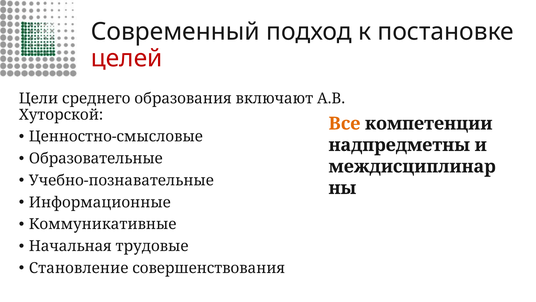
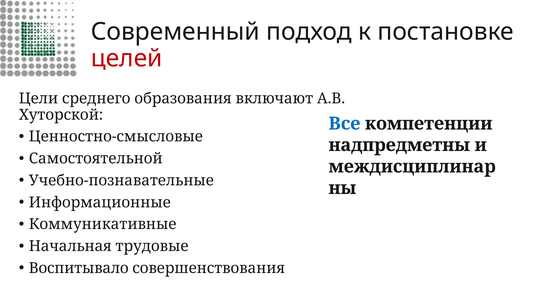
Все colour: orange -> blue
Образовательные: Образовательные -> Самостоятельной
Становление: Становление -> Воспитывало
